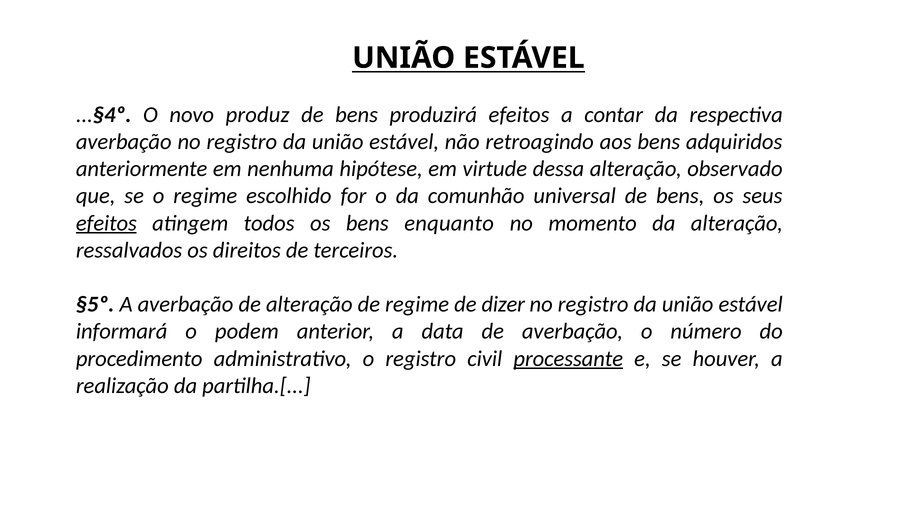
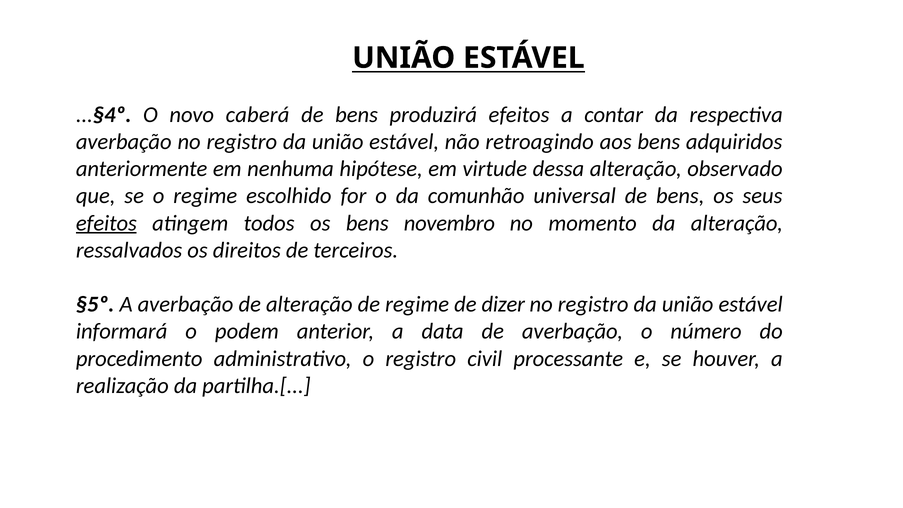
produz: produz -> caberá
enquanto: enquanto -> novembro
processante underline: present -> none
